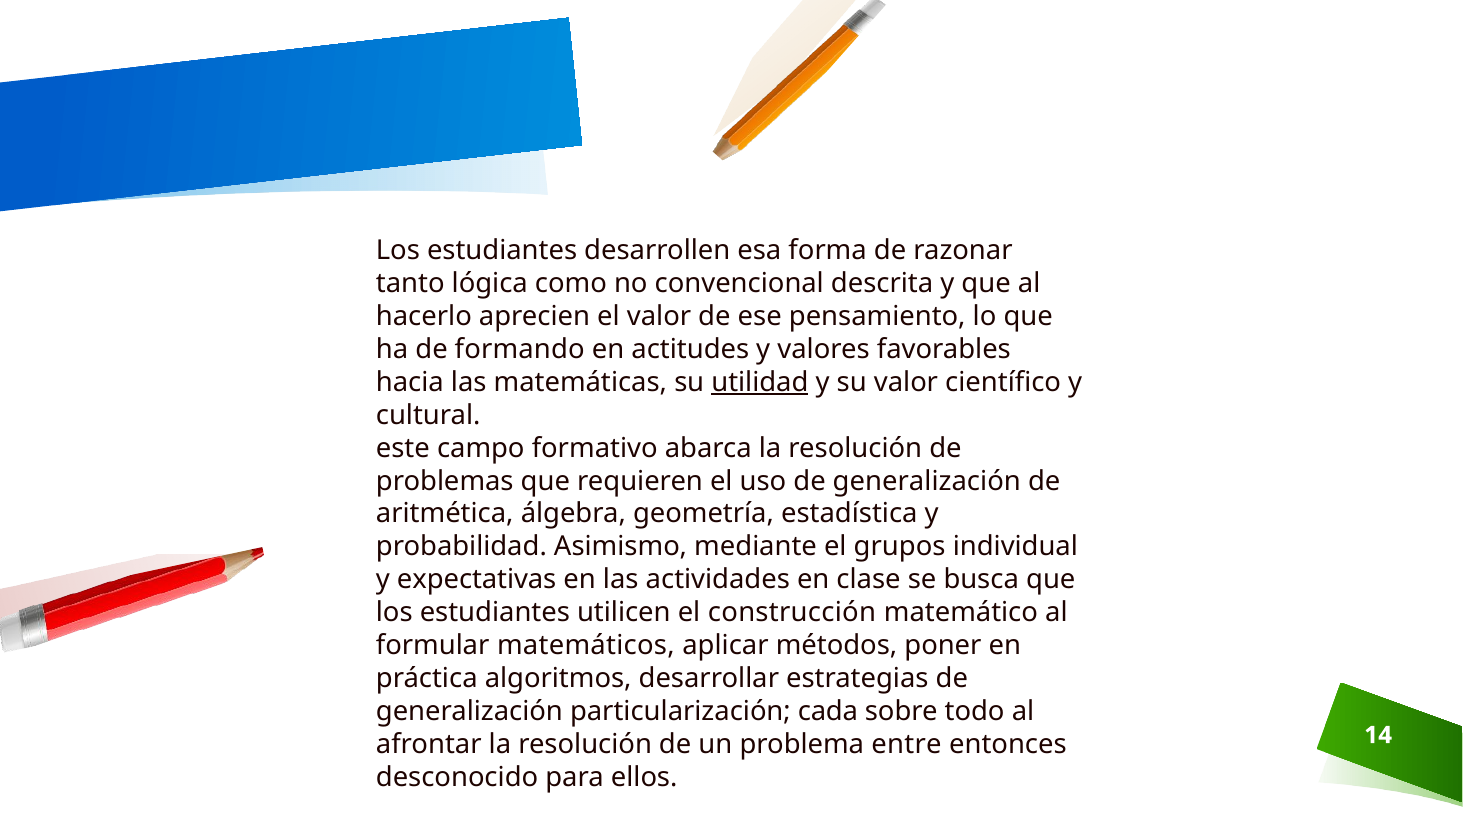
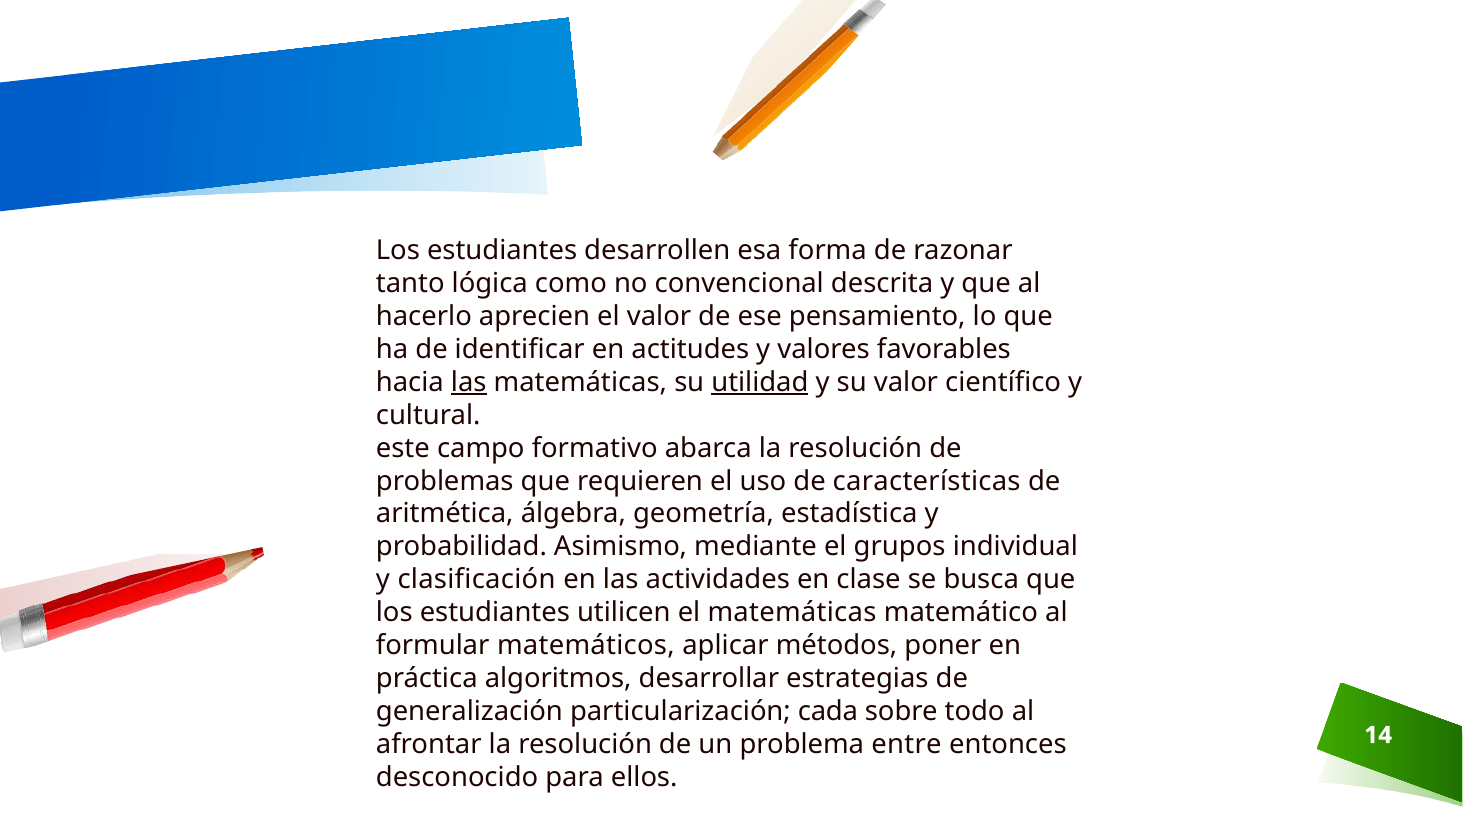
formando: formando -> identificar
las at (469, 382) underline: none -> present
uso de generalización: generalización -> características
expectativas: expectativas -> clasificación
el construcción: construcción -> matemáticas
